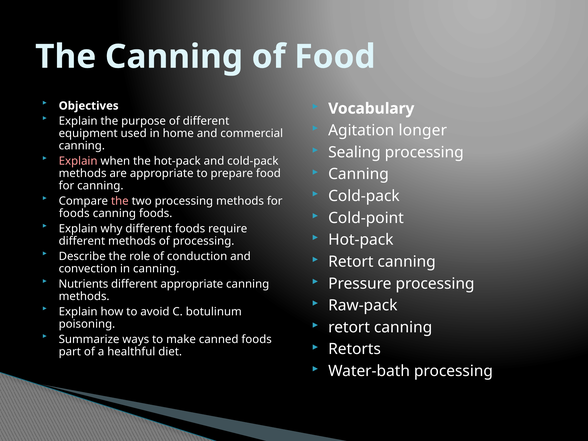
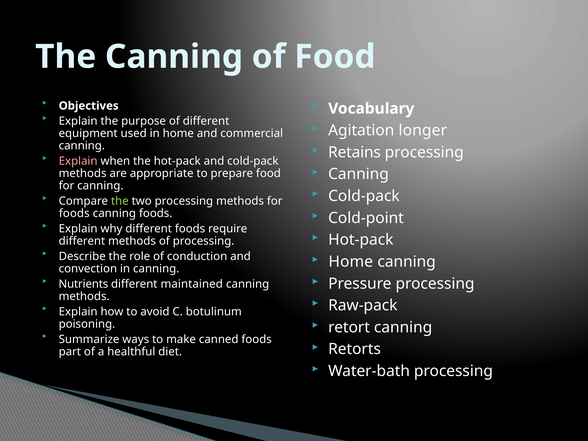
Sealing: Sealing -> Retains
the at (120, 201) colour: pink -> light green
Retort at (351, 262): Retort -> Home
different appropriate: appropriate -> maintained
